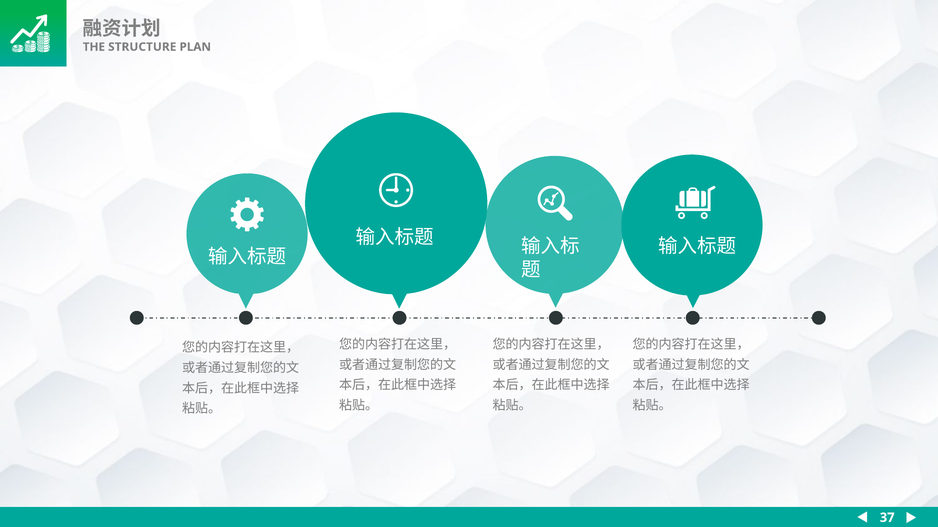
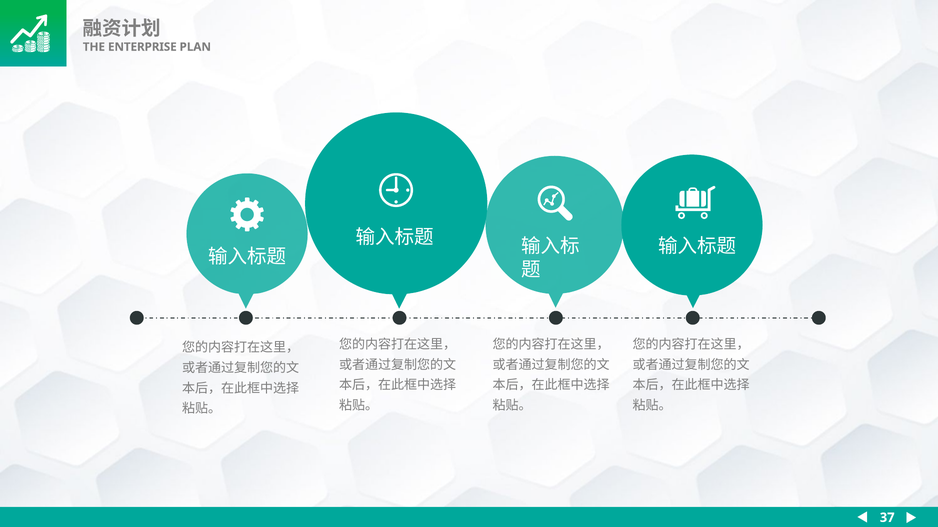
STRUCTURE: STRUCTURE -> ENTERPRISE
